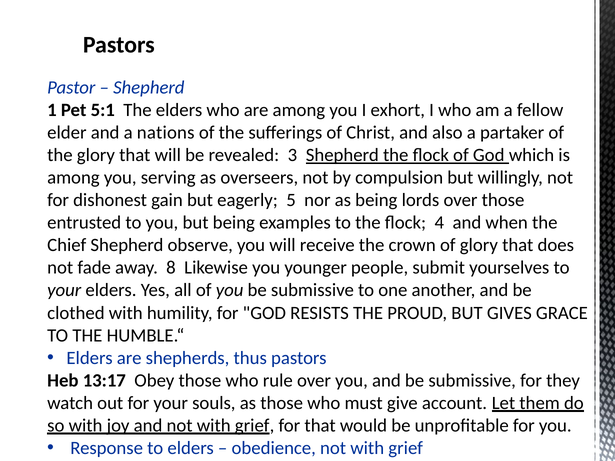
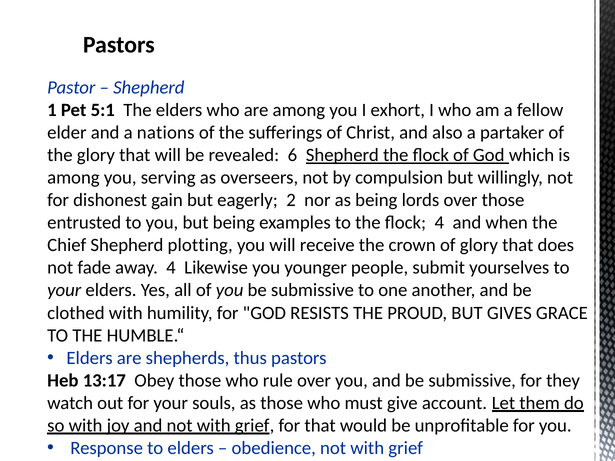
3: 3 -> 6
5: 5 -> 2
observe: observe -> plotting
away 8: 8 -> 4
